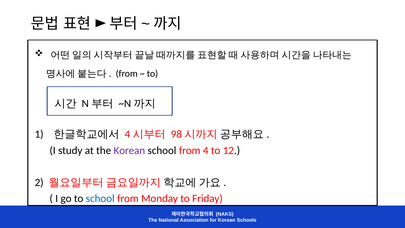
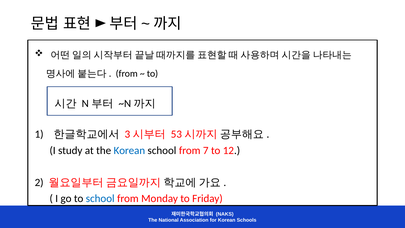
4 at (127, 134): 4 -> 3
98: 98 -> 53
Korean at (129, 150) colour: purple -> blue
from 4: 4 -> 7
